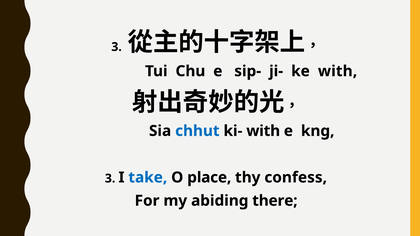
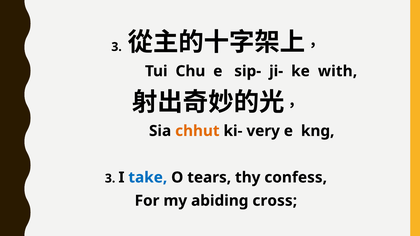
chhut colour: blue -> orange
ki- with: with -> very
place: place -> tears
there: there -> cross
